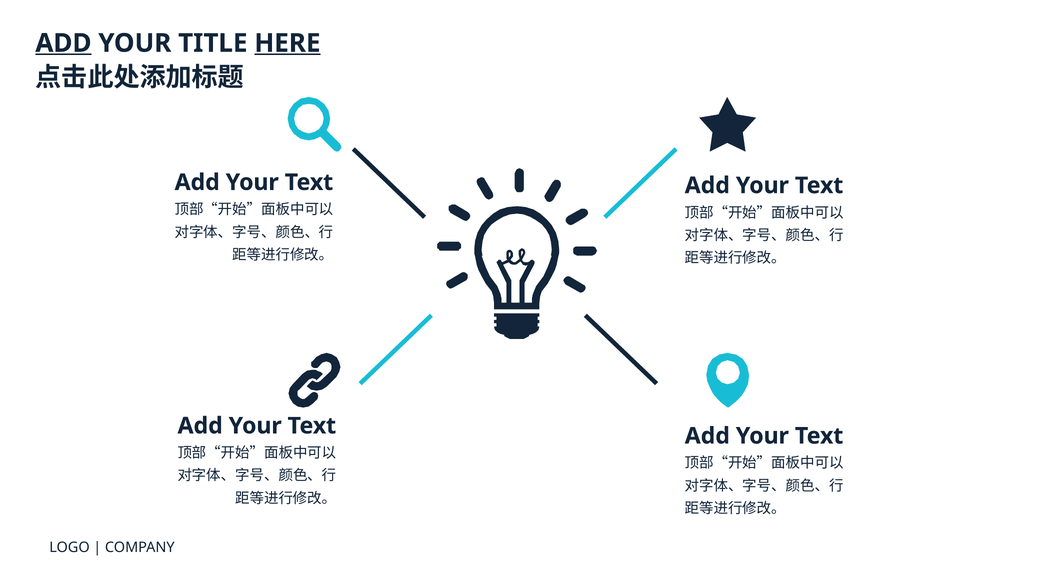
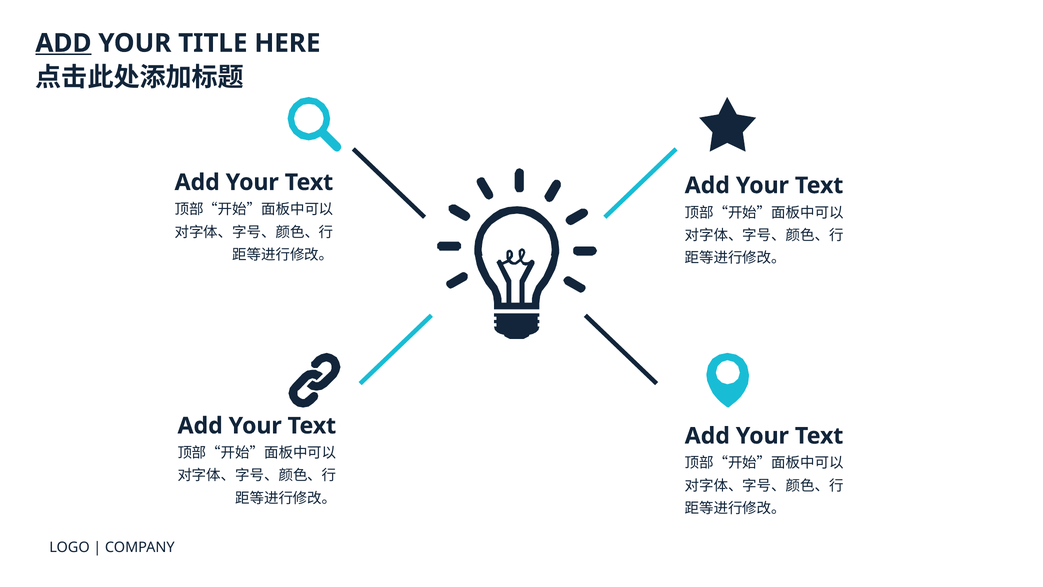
HERE underline: present -> none
